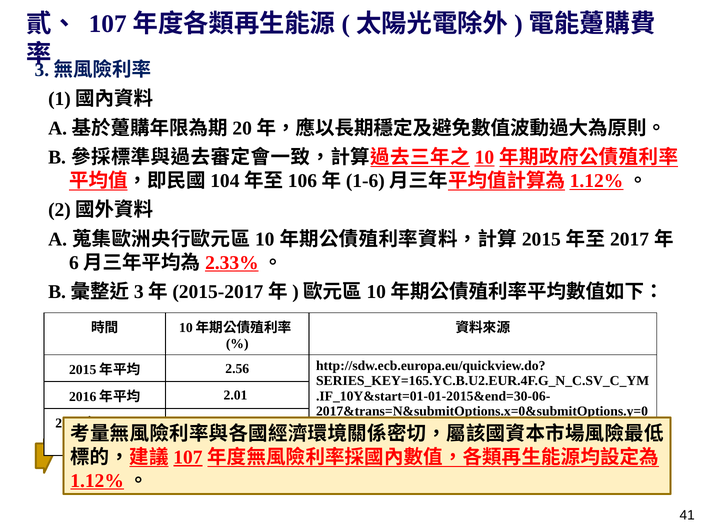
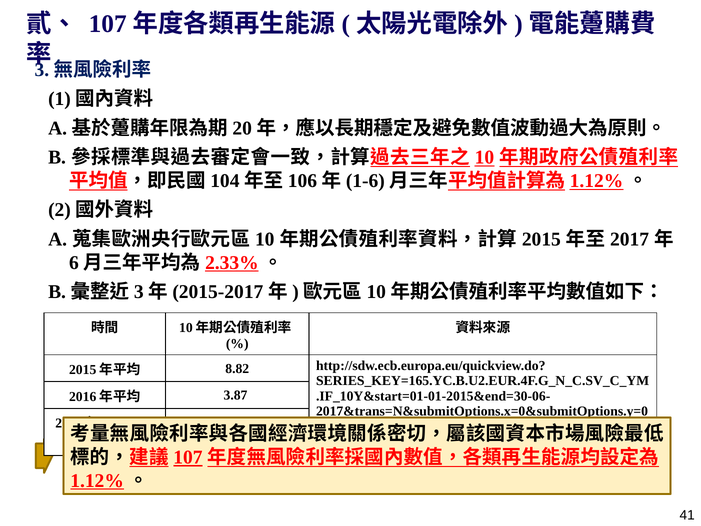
2.56: 2.56 -> 8.82
2.01: 2.01 -> 3.87
